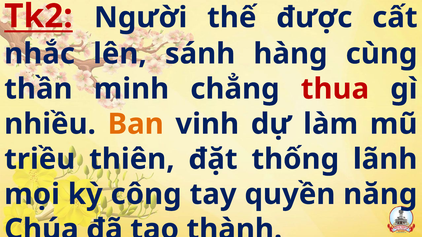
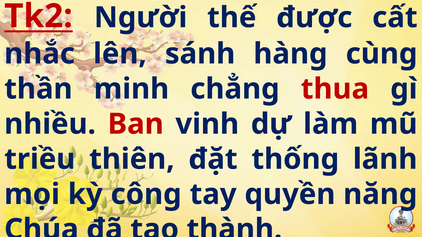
Ban colour: orange -> red
